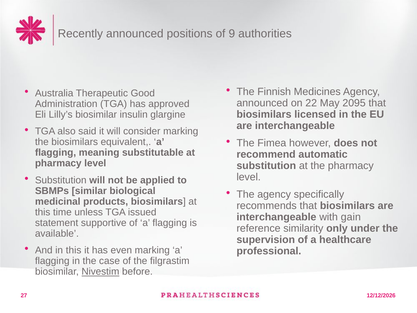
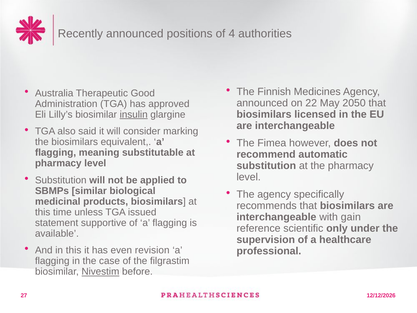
9: 9 -> 4
2095: 2095 -> 2050
insulin underline: none -> present
similarity: similarity -> scientific
even marking: marking -> revision
